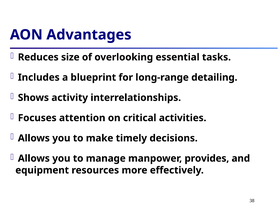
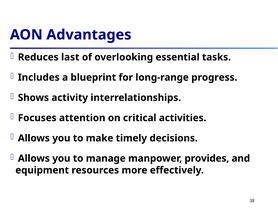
size: size -> last
detailing: detailing -> progress
